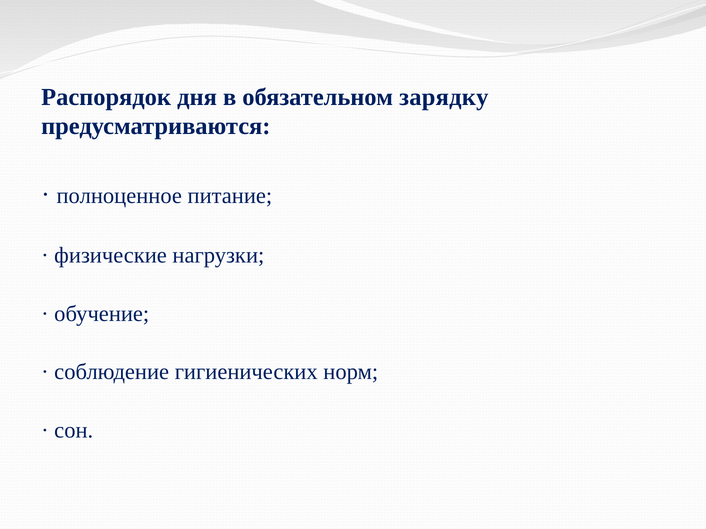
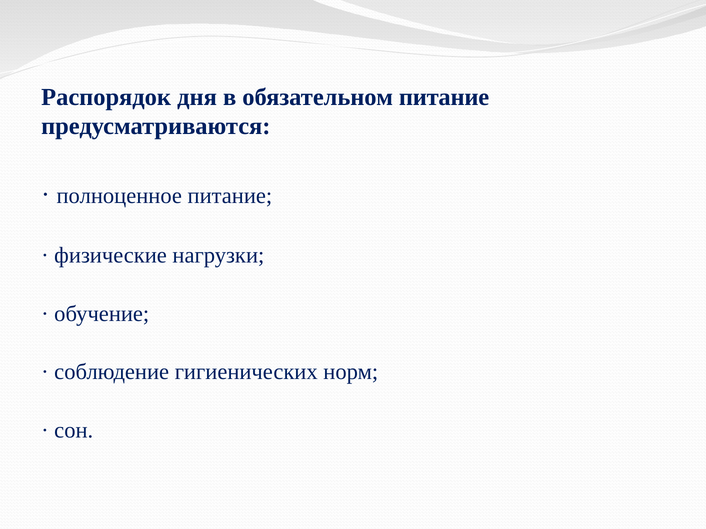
обязательном зарядку: зарядку -> питание
